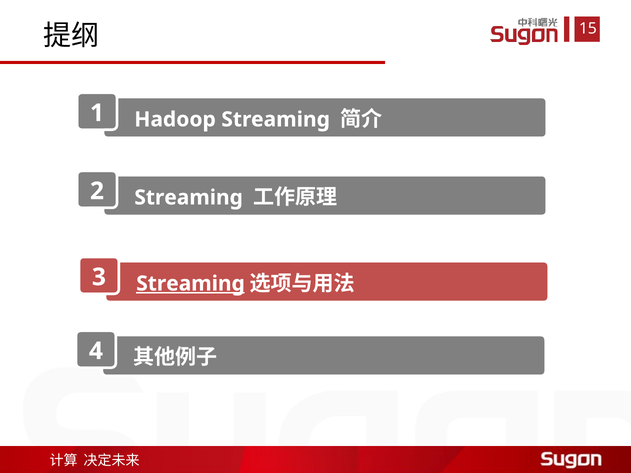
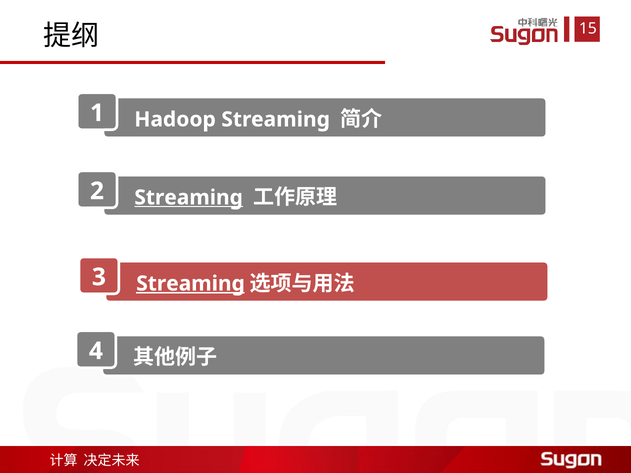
Streaming at (189, 198) underline: none -> present
